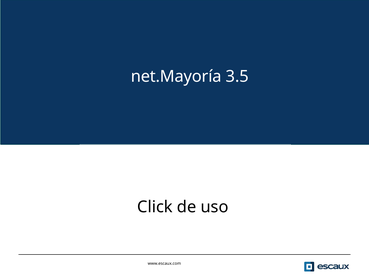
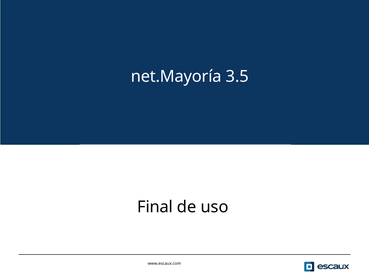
Click: Click -> Final
